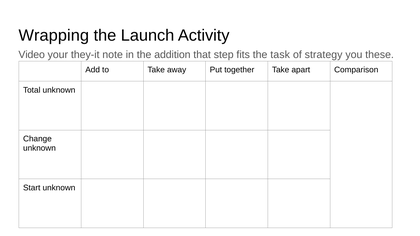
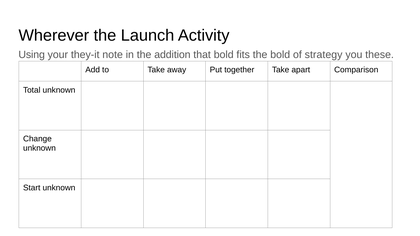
Wrapping: Wrapping -> Wherever
Video: Video -> Using
that step: step -> bold
the task: task -> bold
